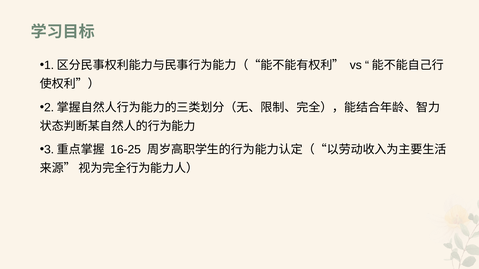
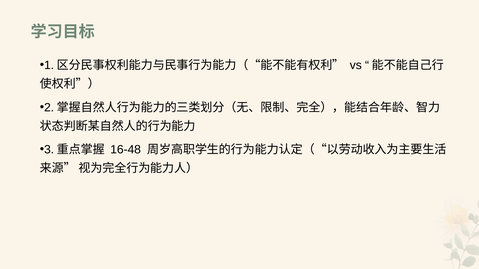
16-25: 16-25 -> 16-48
